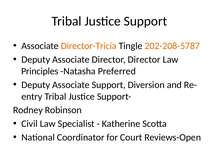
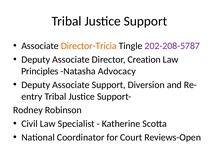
202-208-5787 colour: orange -> purple
Director Director: Director -> Creation
Preferred: Preferred -> Advocacy
